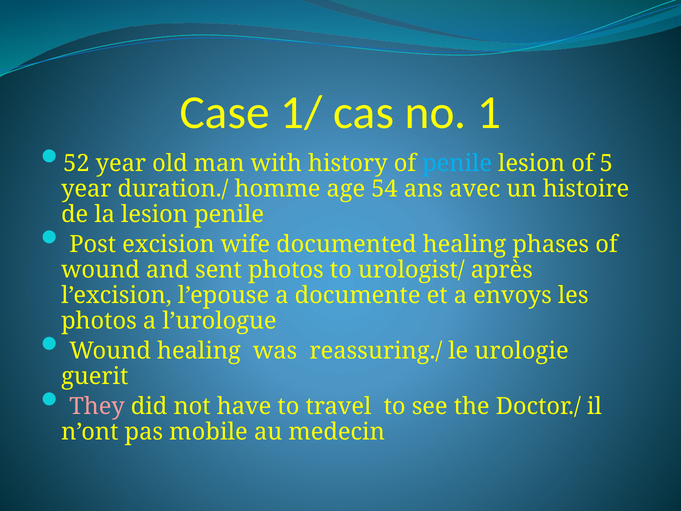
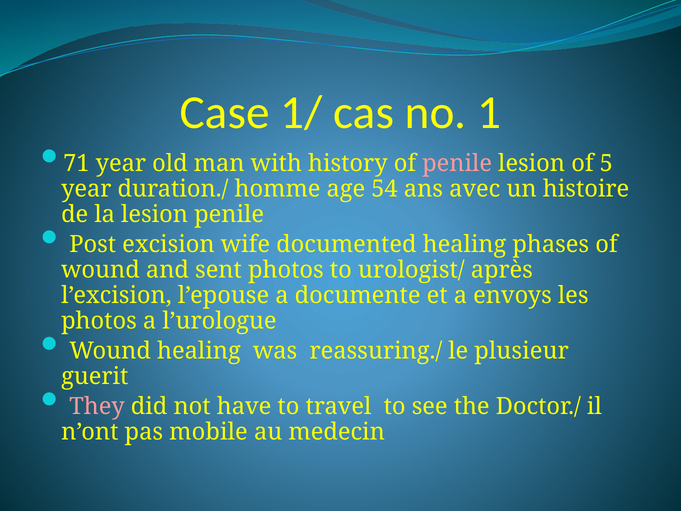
52: 52 -> 71
penile at (457, 163) colour: light blue -> pink
urologie: urologie -> plusieur
